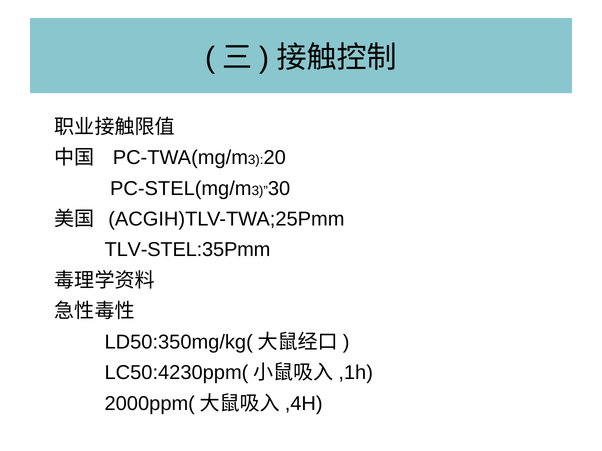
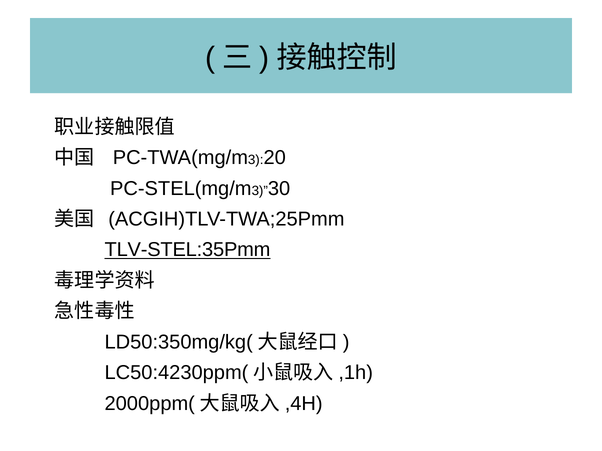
TLV-STEL:35Pmm underline: none -> present
